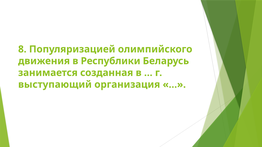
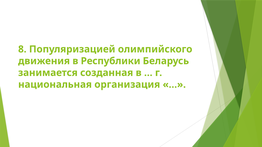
выступающий: выступающий -> национальная
